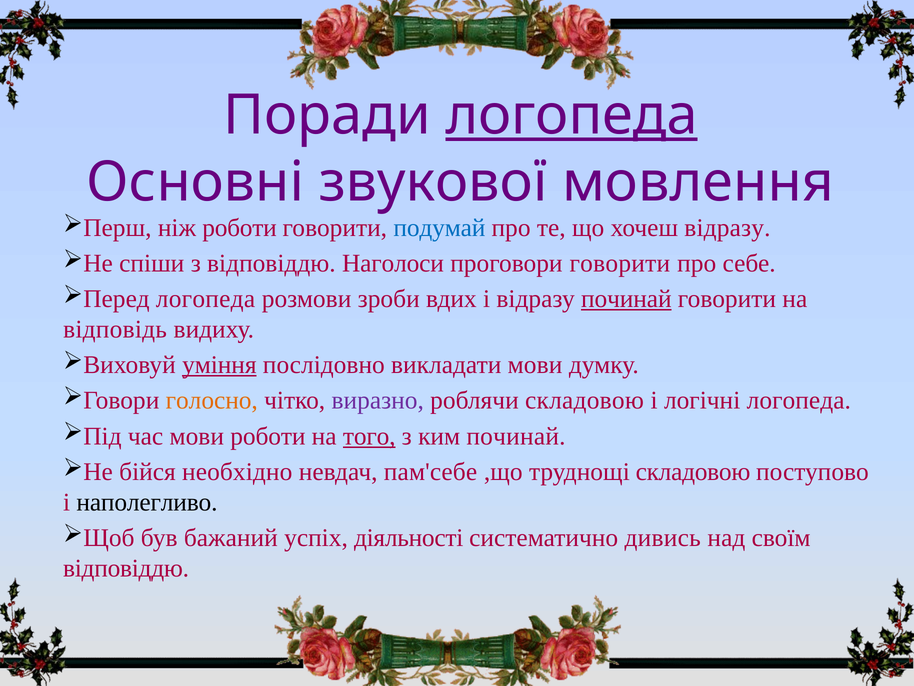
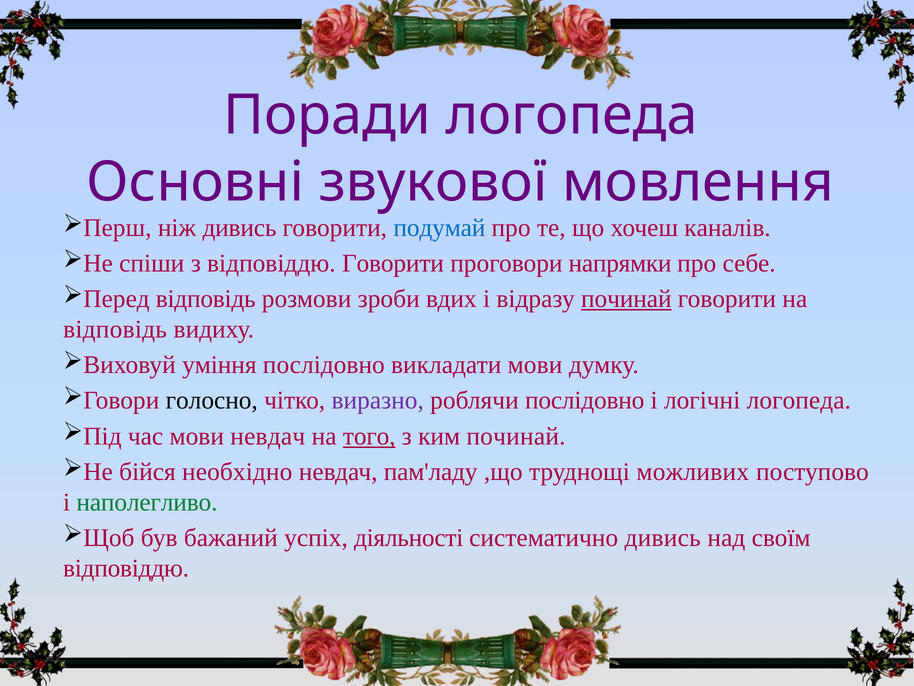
логопеда at (572, 115) underline: present -> none
ніж роботи: роботи -> дивись
хочеш відразу: відразу -> каналів
відповіддю Наголоси: Наголоси -> Говорити
проговори говорити: говорити -> напрямки
логопеда at (205, 299): логопеда -> відповідь
уміння underline: present -> none
голосно colour: orange -> black
роблячи складовою: складовою -> послідовно
мови роботи: роботи -> невдач
пам'себе: пам'себе -> пам'ладу
труднощі складовою: складовою -> можливих
наполегливо colour: black -> green
